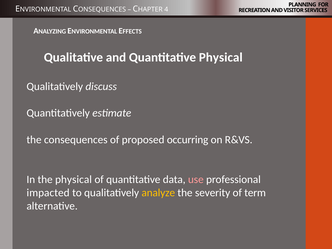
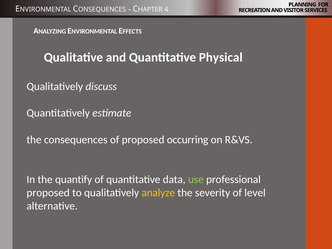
the physical: physical -> quantify
use colour: pink -> light green
impacted at (48, 193): impacted -> proposed
term: term -> level
